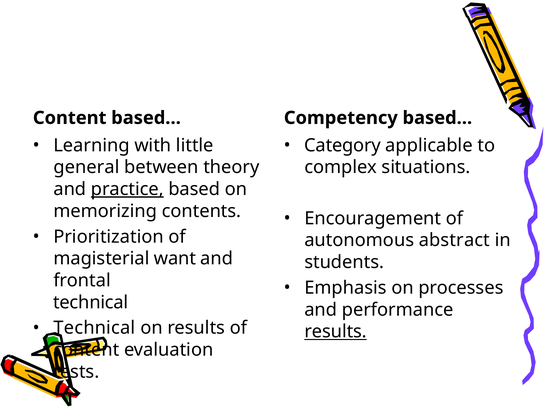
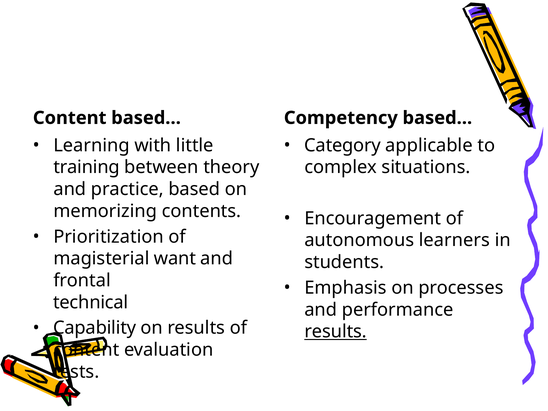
general: general -> training
practice underline: present -> none
abstract: abstract -> learners
Technical at (94, 328): Technical -> Capability
